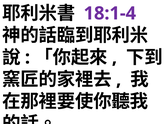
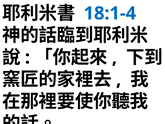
18:1-4 colour: purple -> blue
